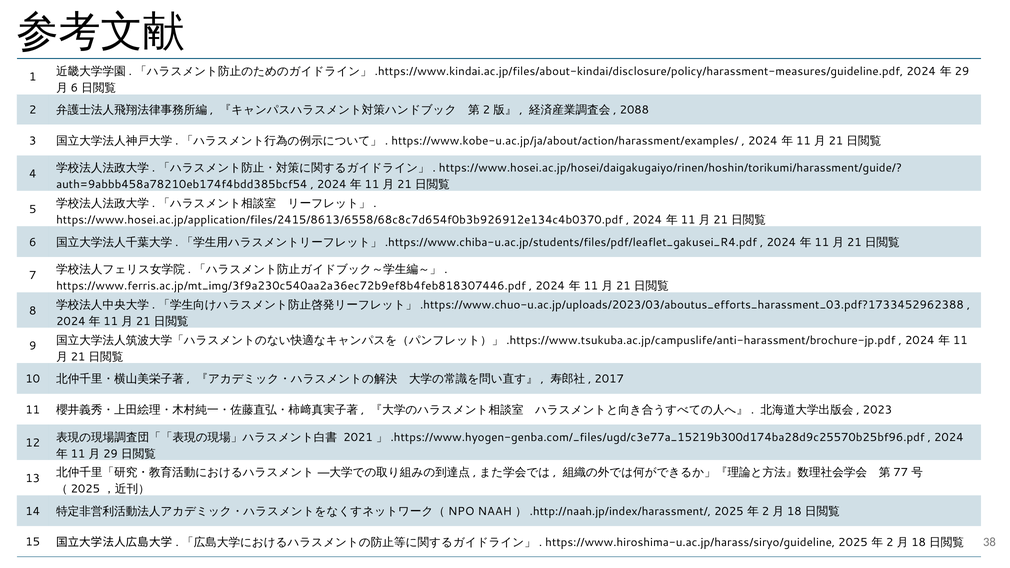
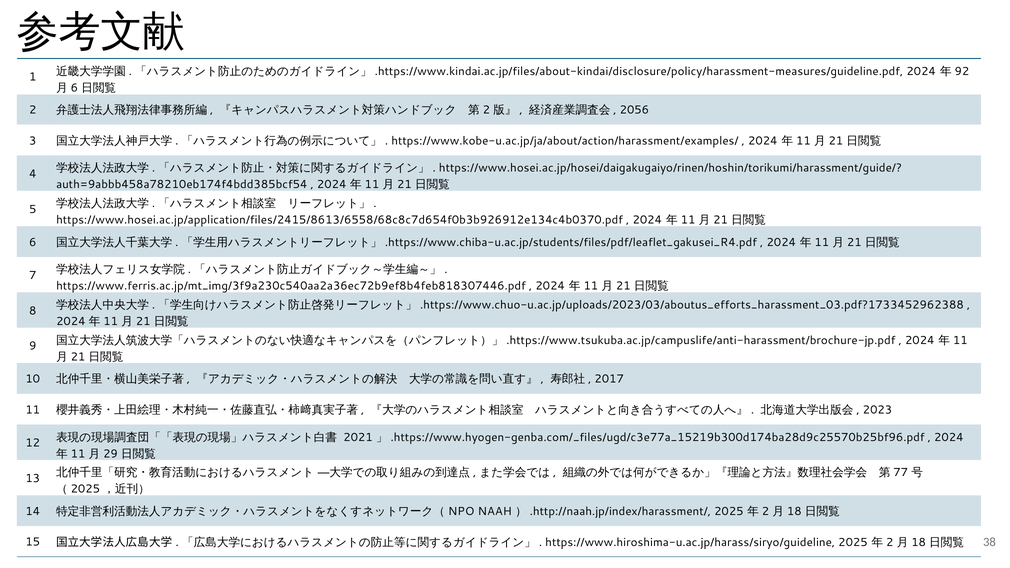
29 at (962, 71): 29 -> 92
2088: 2088 -> 2056
